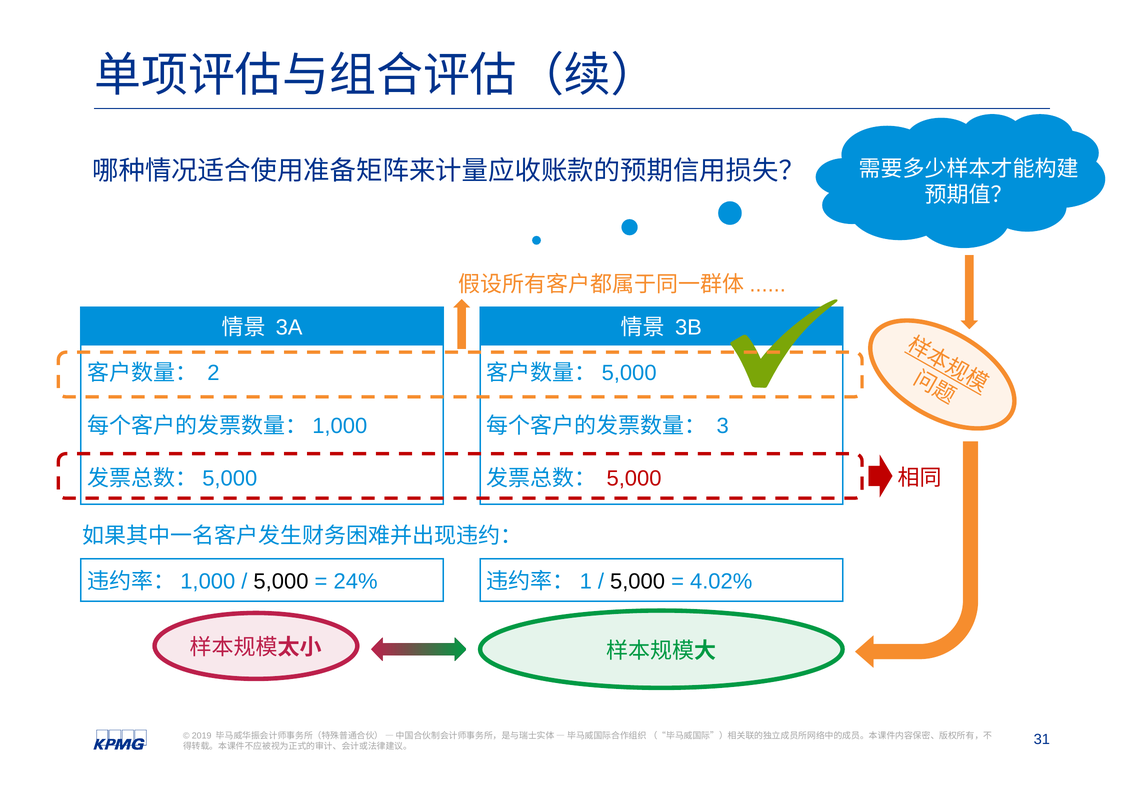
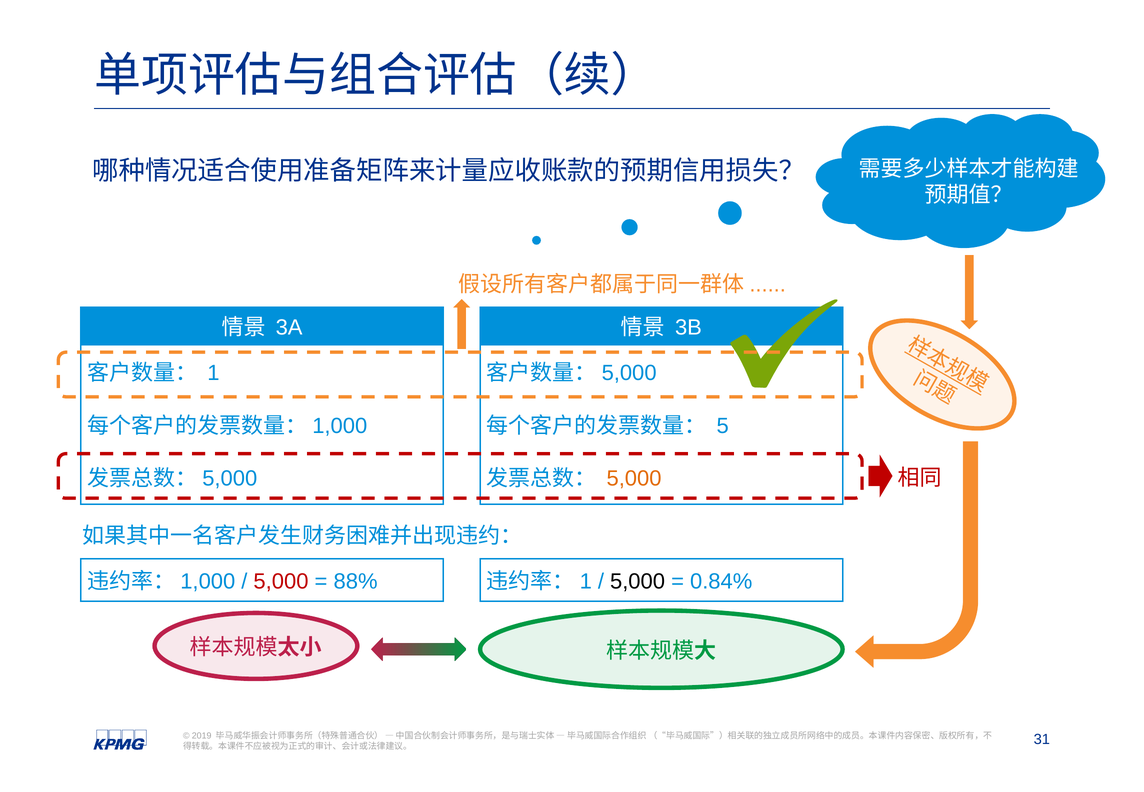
2: 2 -> 1
3: 3 -> 5
5,000 at (634, 479) colour: red -> orange
5,000 at (281, 582) colour: black -> red
24%: 24% -> 88%
4.02%: 4.02% -> 0.84%
